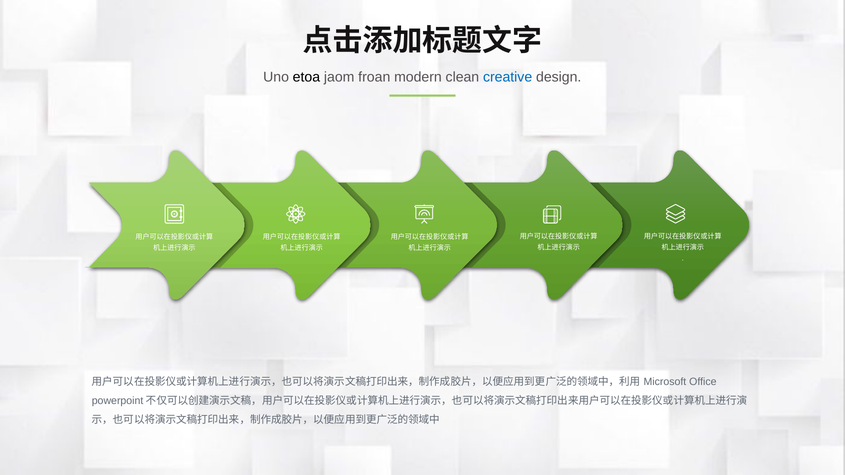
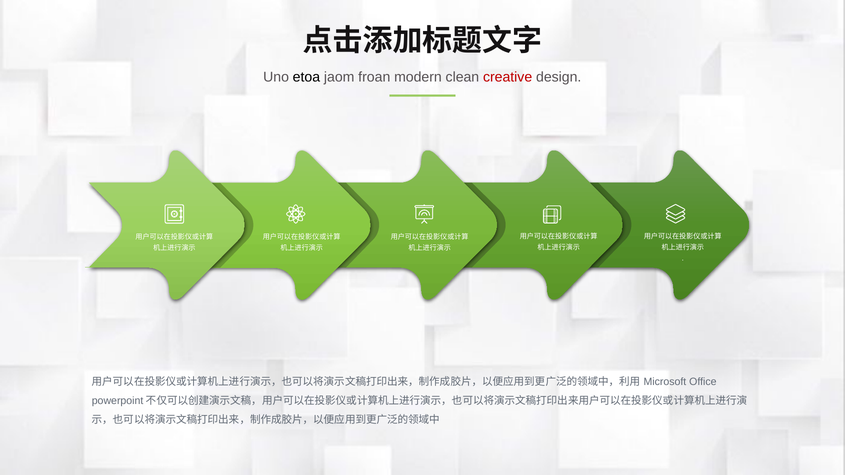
creative colour: blue -> red
